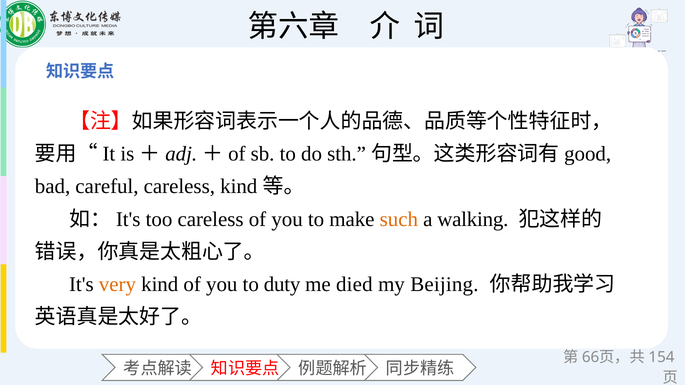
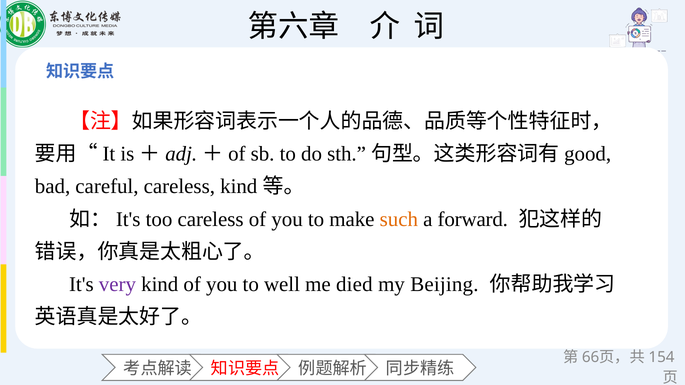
walking: walking -> forward
very colour: orange -> purple
duty: duty -> well
